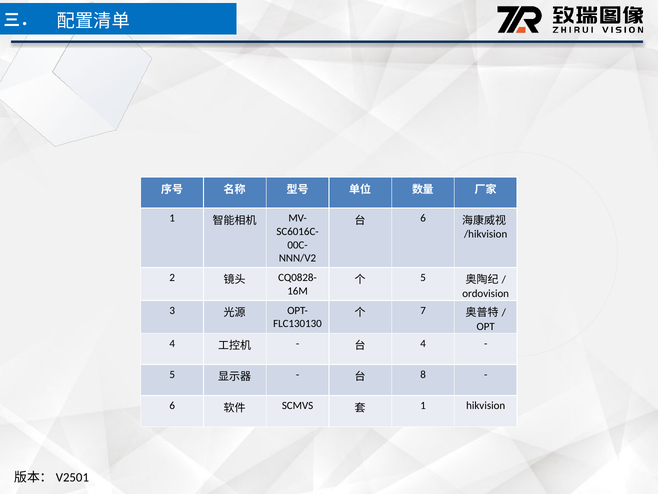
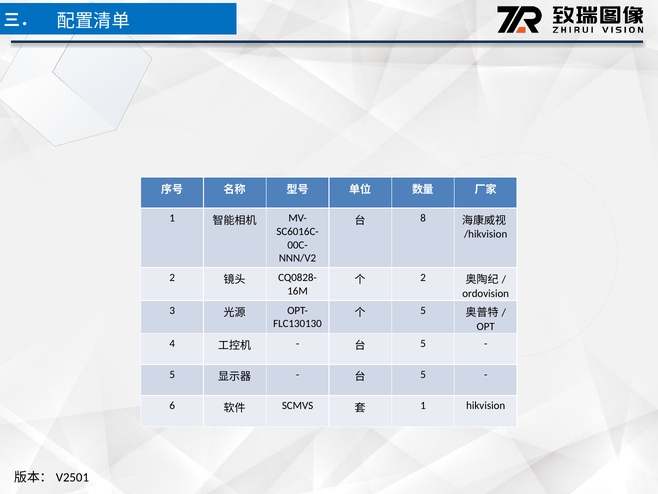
6 at (423, 218): 6 -> 8
5 at (423, 277): 5 -> 2
7 at (423, 310): 7 -> 5
4 at (423, 343): 4 -> 5
8 at (423, 374): 8 -> 5
